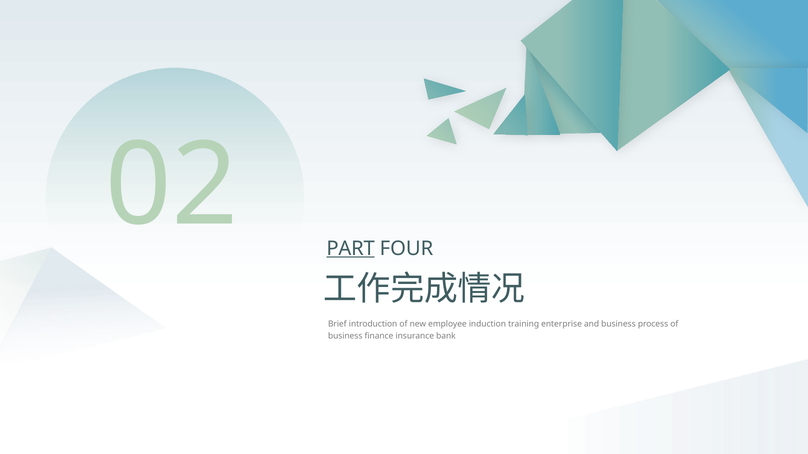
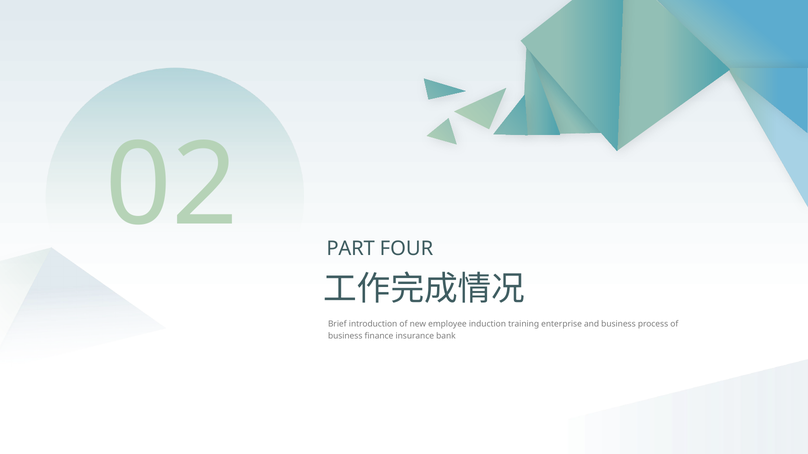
PART underline: present -> none
